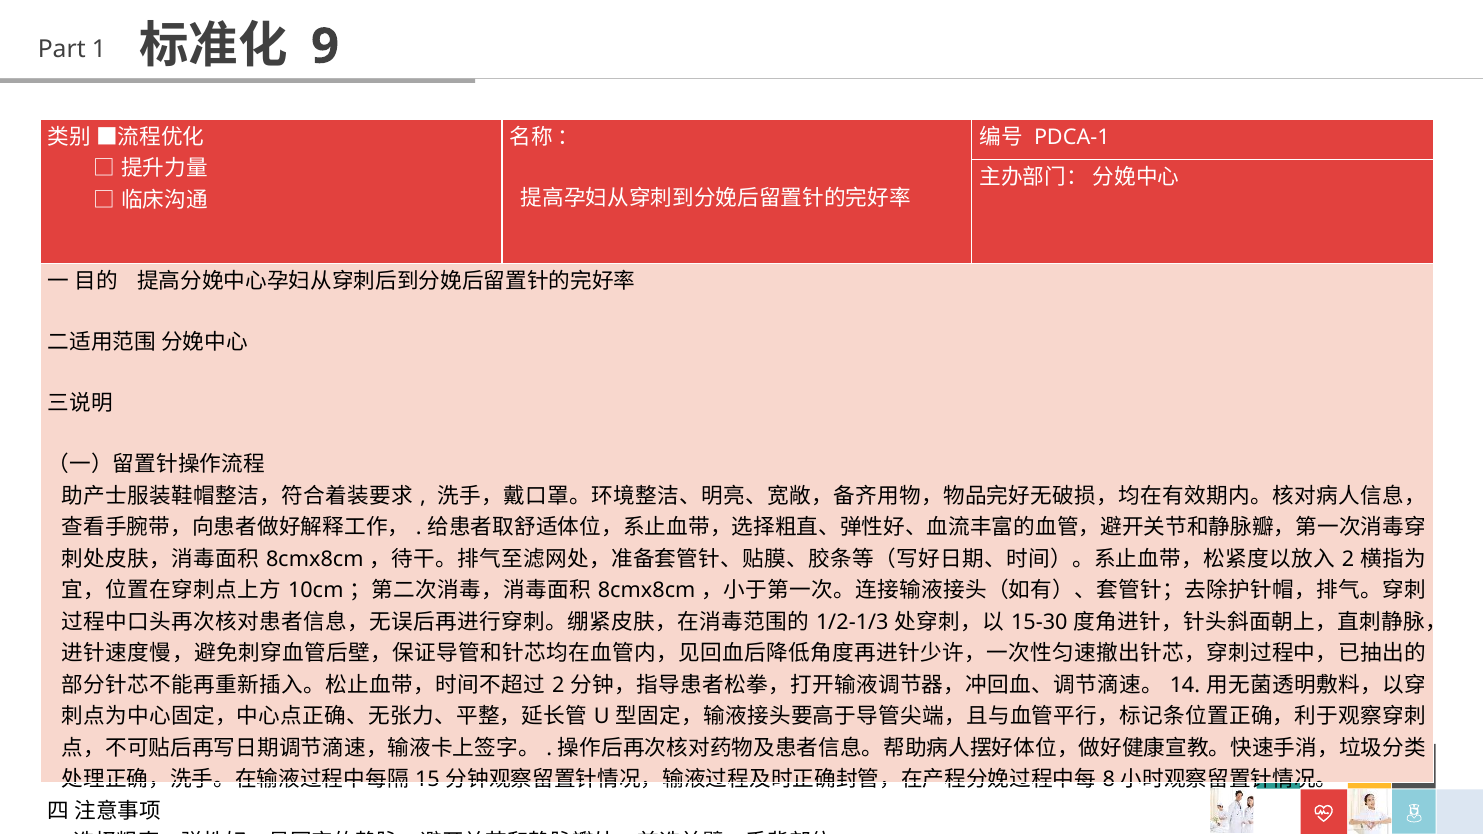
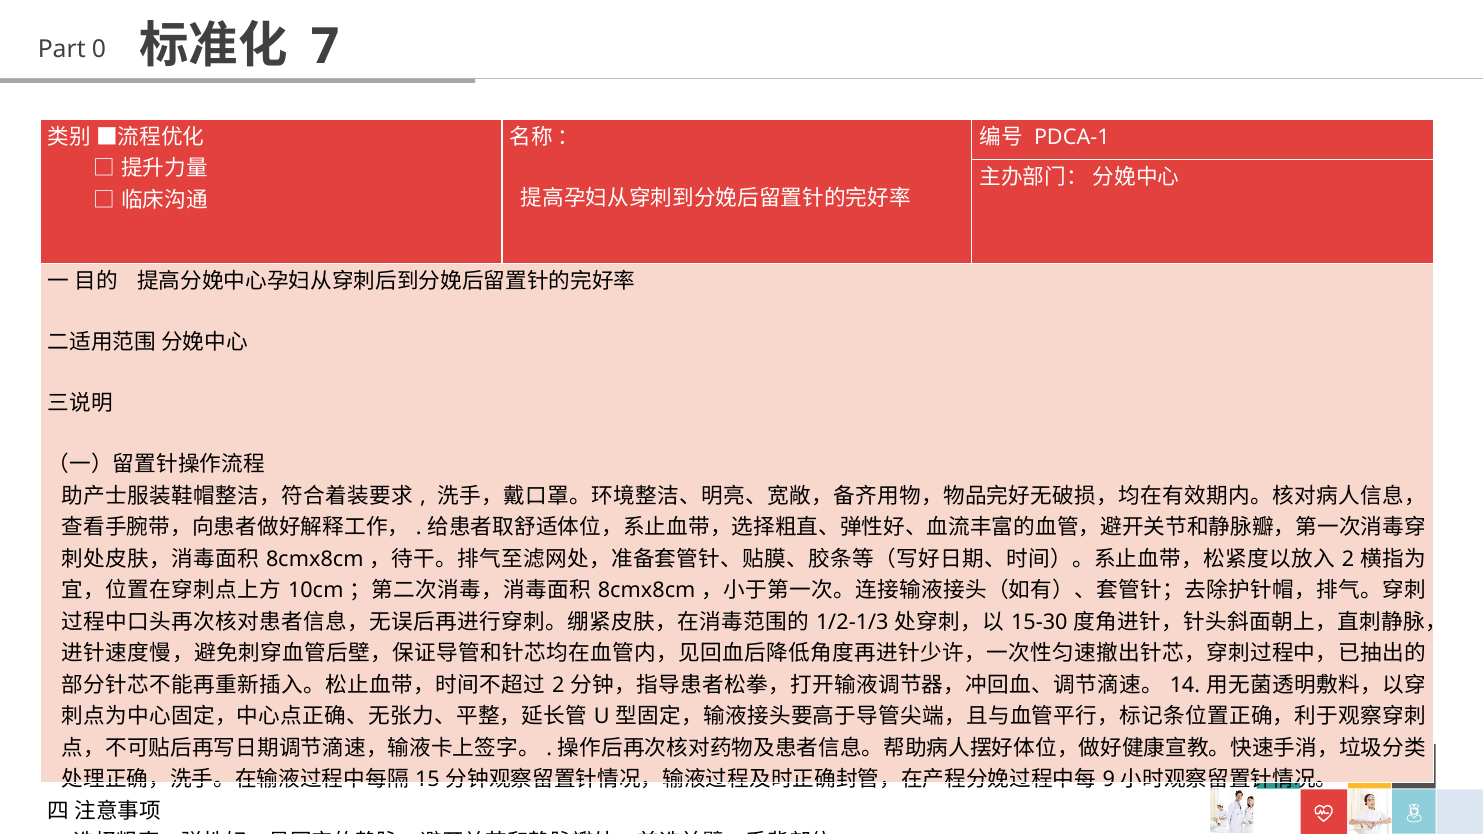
9: 9 -> 7
1: 1 -> 0
8: 8 -> 9
